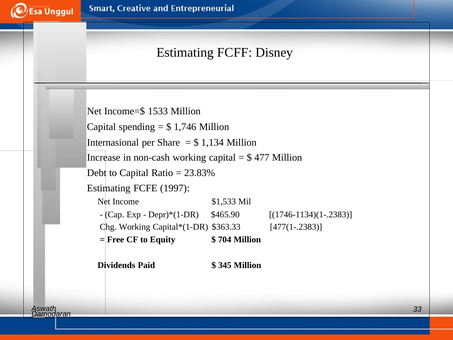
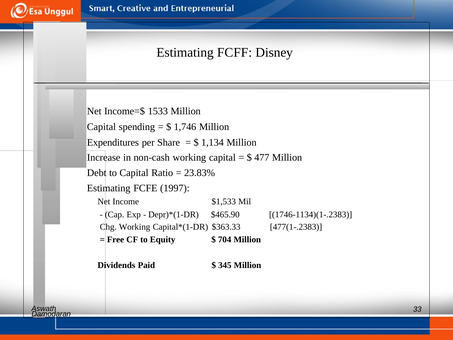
Internasional: Internasional -> Expenditures
